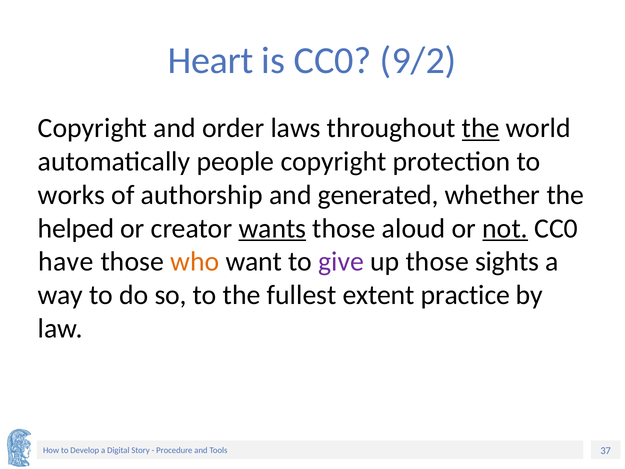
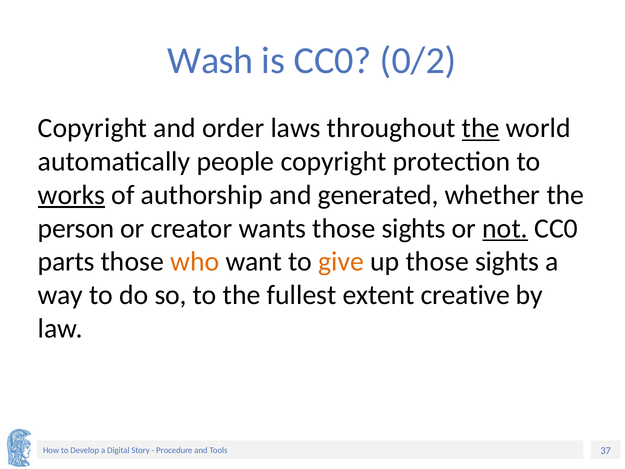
Heart: Heart -> Wash
9/2: 9/2 -> 0/2
works underline: none -> present
helped: helped -> person
wants underline: present -> none
aloud at (414, 228): aloud -> sights
have: have -> parts
give colour: purple -> orange
practice: practice -> creative
